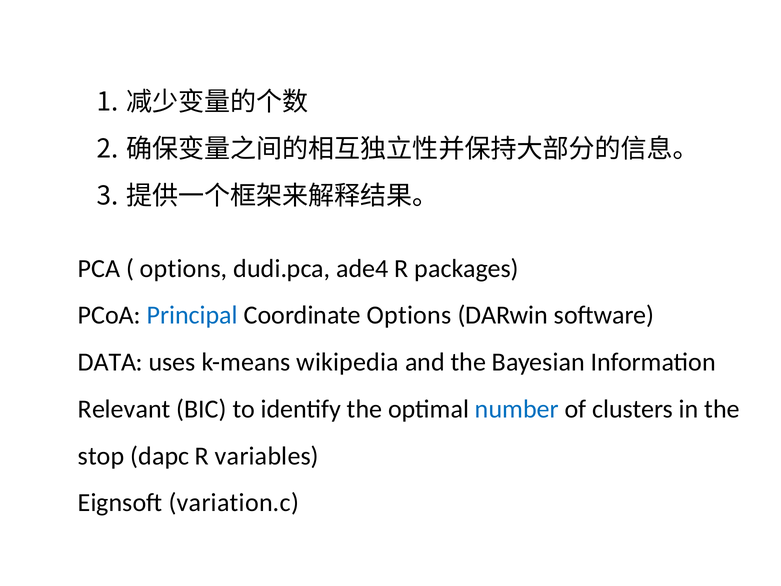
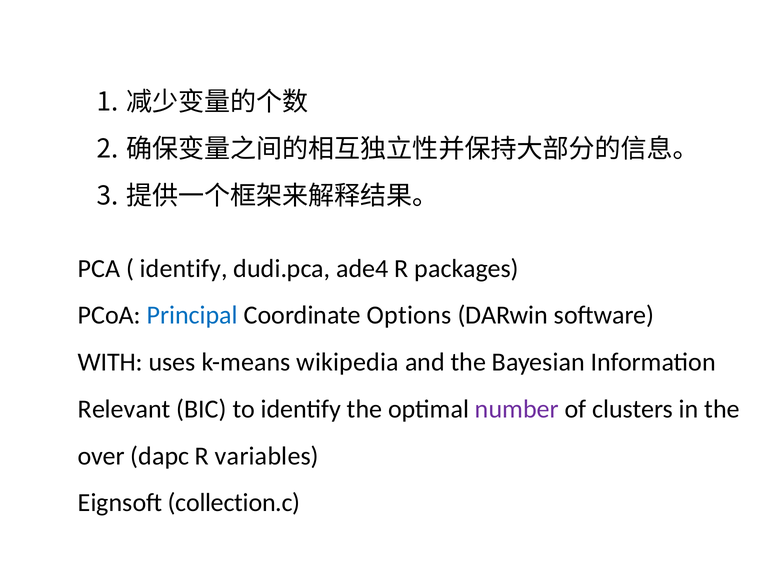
options at (184, 268): options -> identify
DATA: DATA -> WITH
number colour: blue -> purple
stop: stop -> over
variation.c: variation.c -> collection.c
